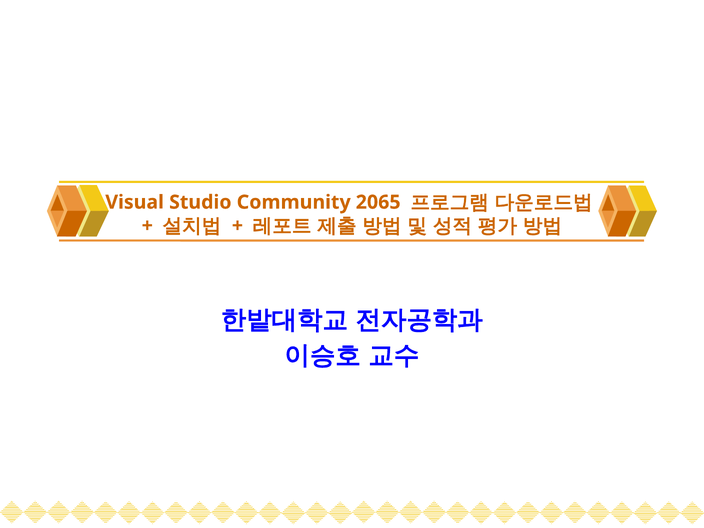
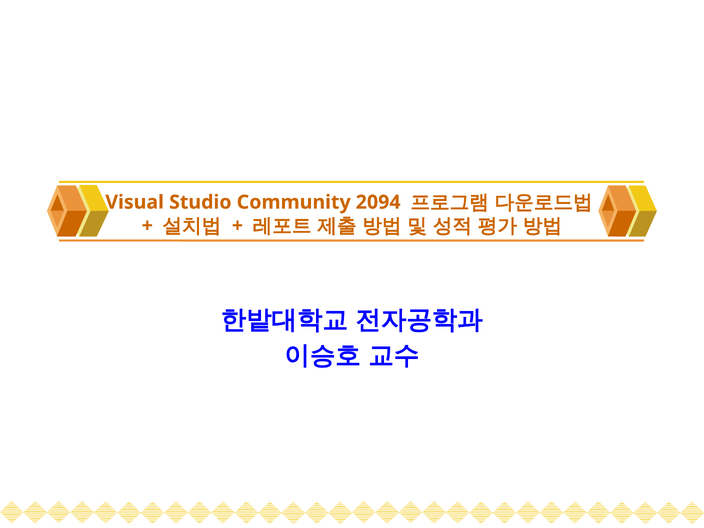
2065: 2065 -> 2094
